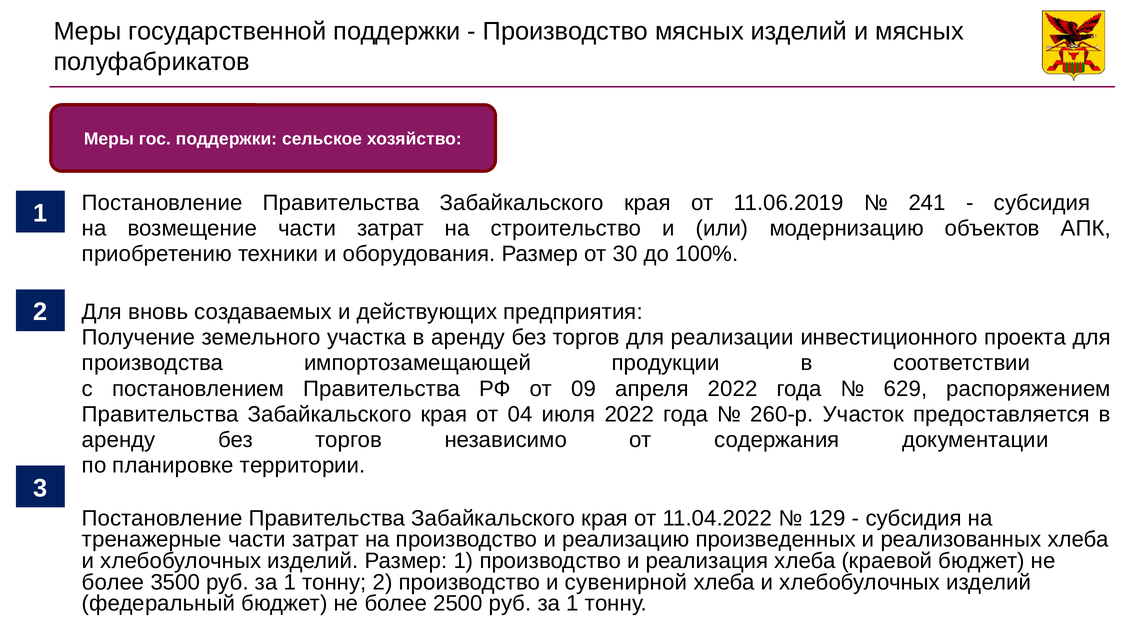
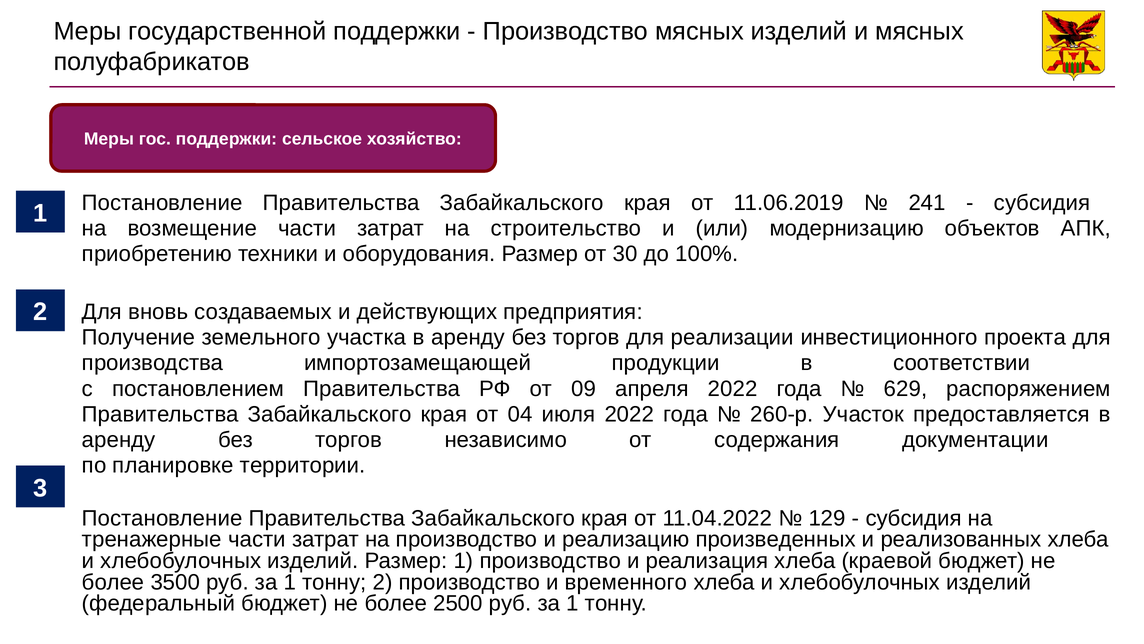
сувенирной: сувенирной -> временного
